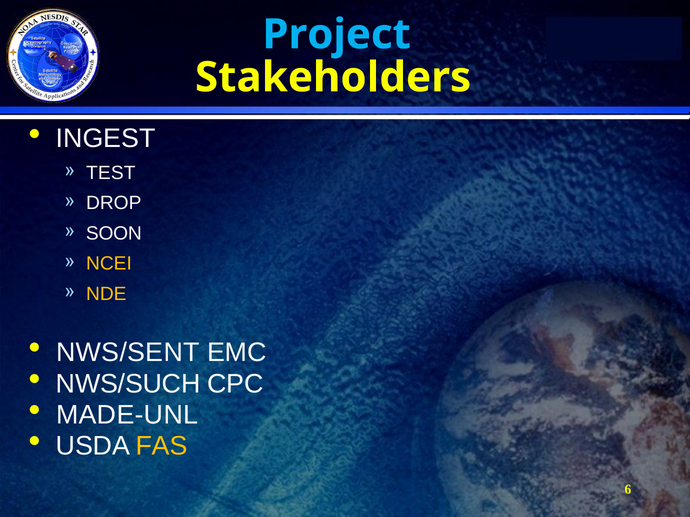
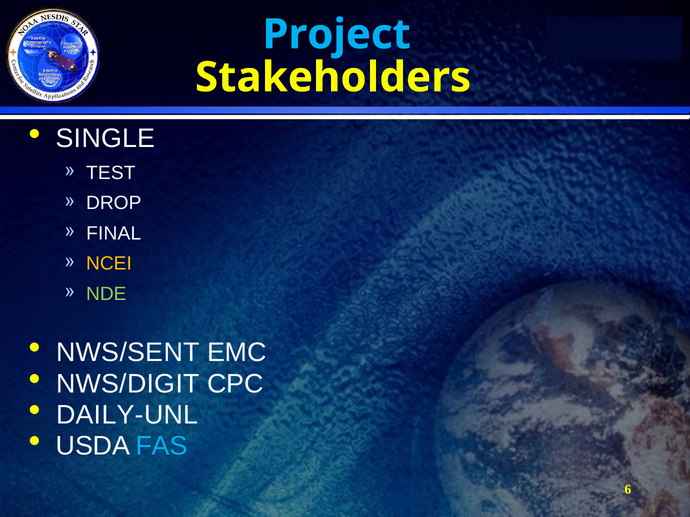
INGEST: INGEST -> SINGLE
SOON: SOON -> FINAL
NDE colour: yellow -> light green
NWS/SUCH: NWS/SUCH -> NWS/DIGIT
MADE-UNL: MADE-UNL -> DAILY-UNL
FAS colour: yellow -> light blue
